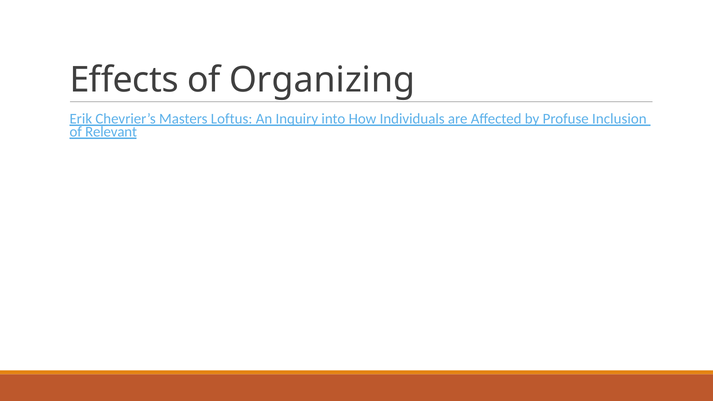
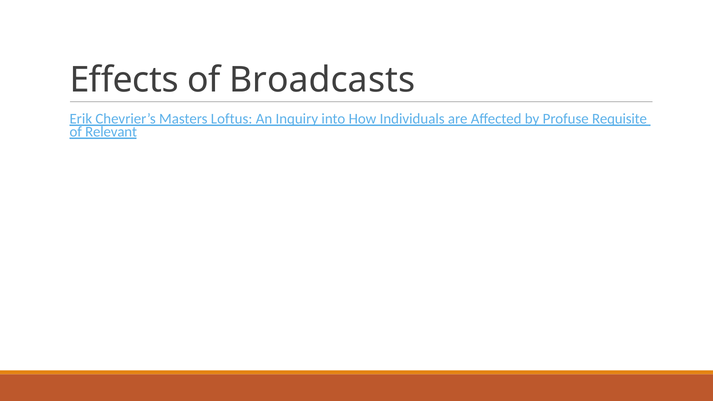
Organizing: Organizing -> Broadcasts
Inclusion: Inclusion -> Requisite
